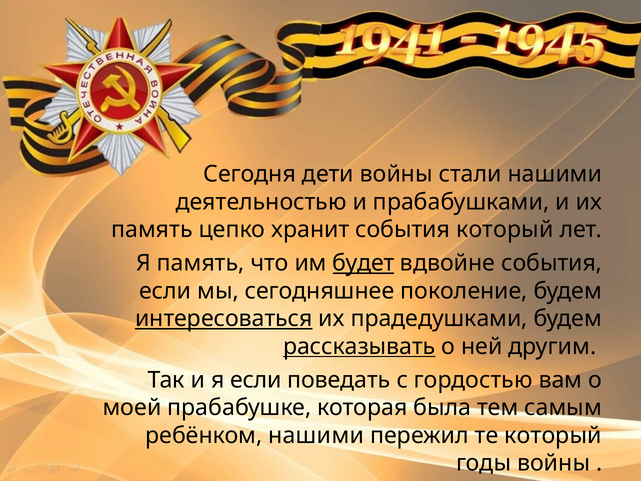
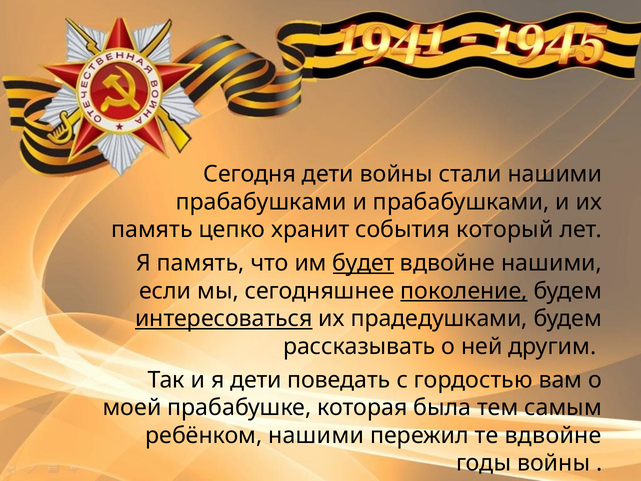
деятельностью at (261, 202): деятельностью -> прабабушками
вдвойне события: события -> нашими
поколение underline: none -> present
рассказывать underline: present -> none
я если: если -> дети
те который: который -> вдвойне
